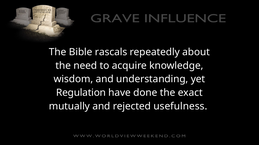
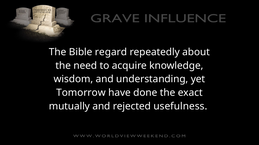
rascals: rascals -> regard
Regulation: Regulation -> Tomorrow
